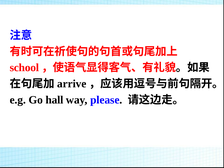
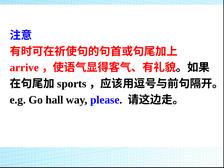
school: school -> arrive
arrive: arrive -> sports
